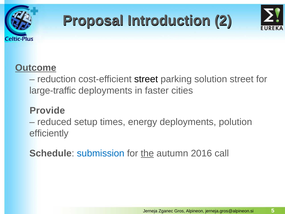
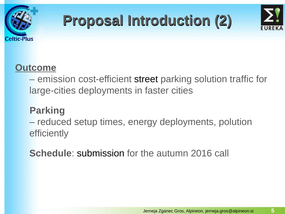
reduction: reduction -> emission
solution street: street -> traffic
large-traffic: large-traffic -> large-cities
Provide at (47, 110): Provide -> Parking
submission colour: blue -> black
the underline: present -> none
